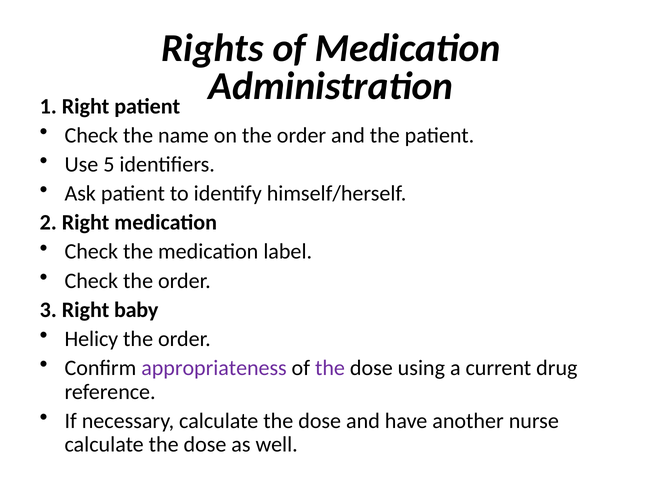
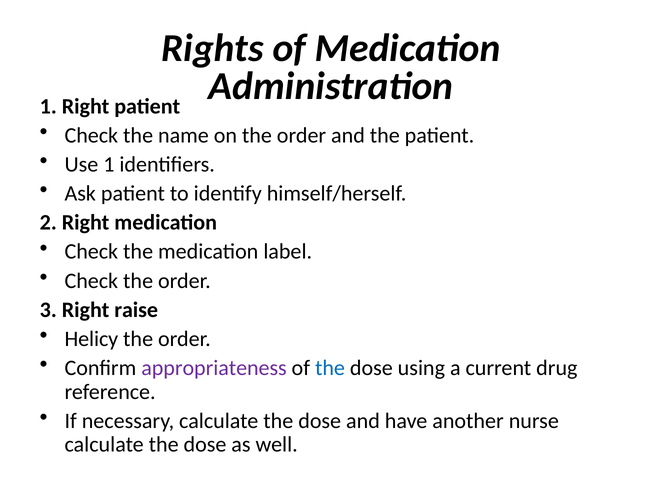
Use 5: 5 -> 1
baby: baby -> raise
the at (330, 368) colour: purple -> blue
